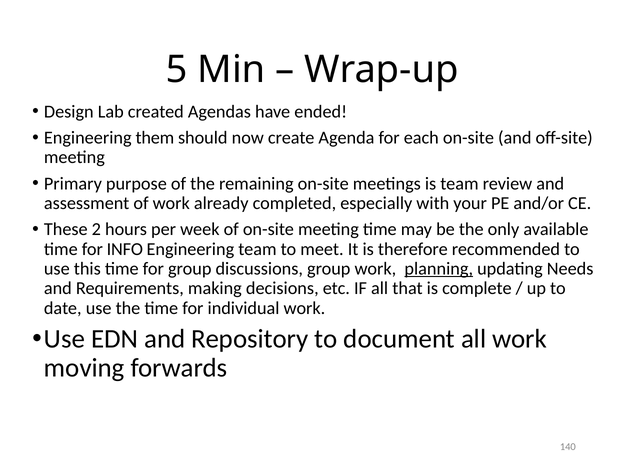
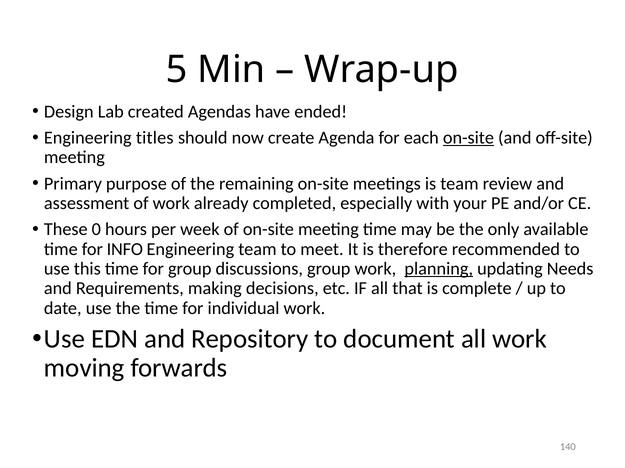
them: them -> titles
on-site at (468, 138) underline: none -> present
2: 2 -> 0
